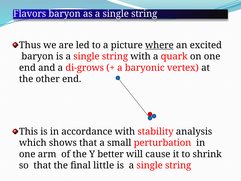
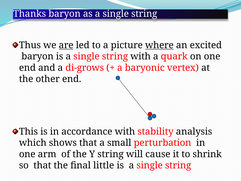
Flavors: Flavors -> Thanks
are underline: none -> present
Y better: better -> string
